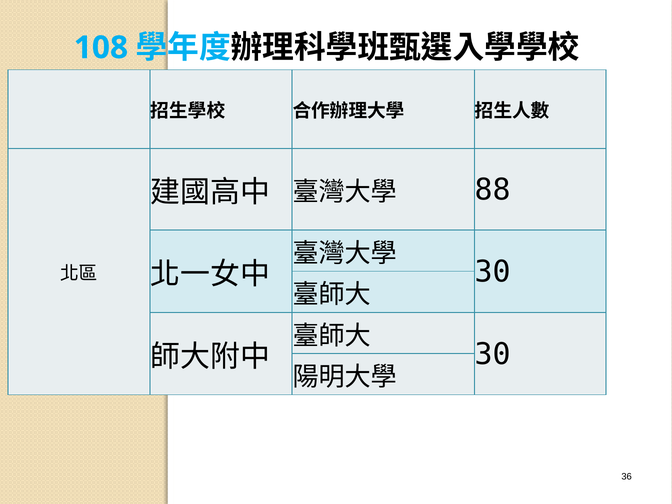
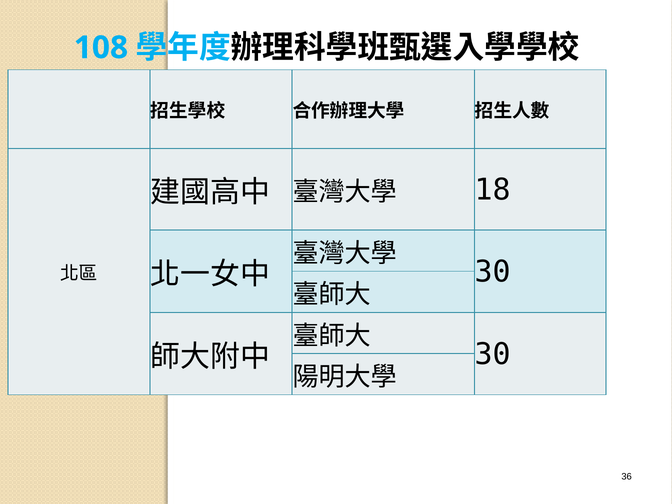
88: 88 -> 18
